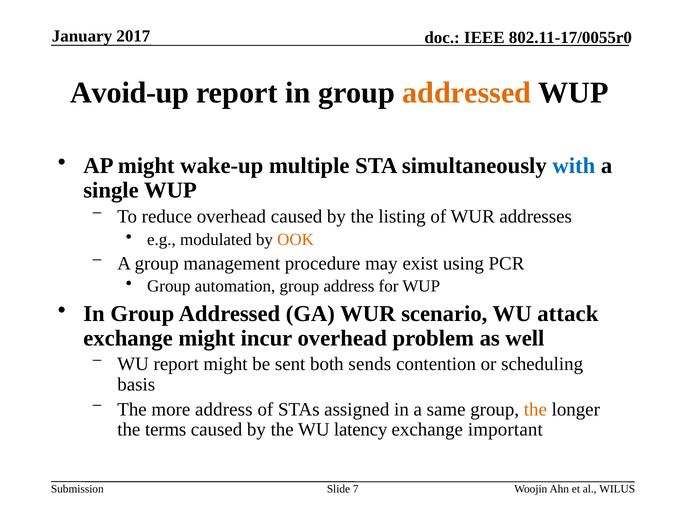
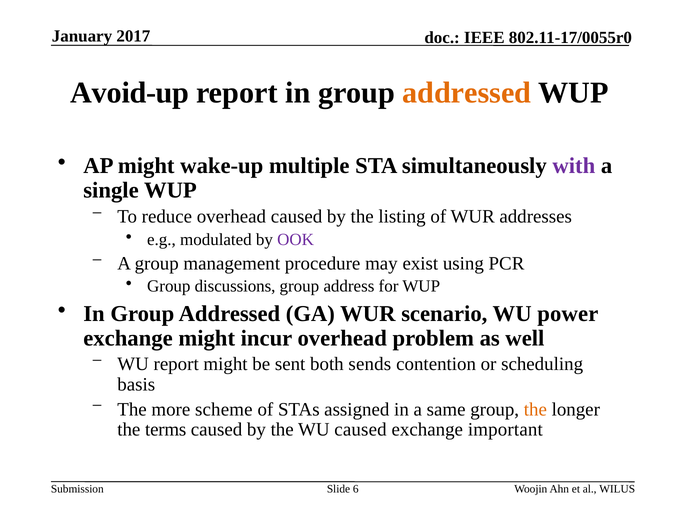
with colour: blue -> purple
OOK colour: orange -> purple
automation: automation -> discussions
attack: attack -> power
more address: address -> scheme
WU latency: latency -> caused
7: 7 -> 6
